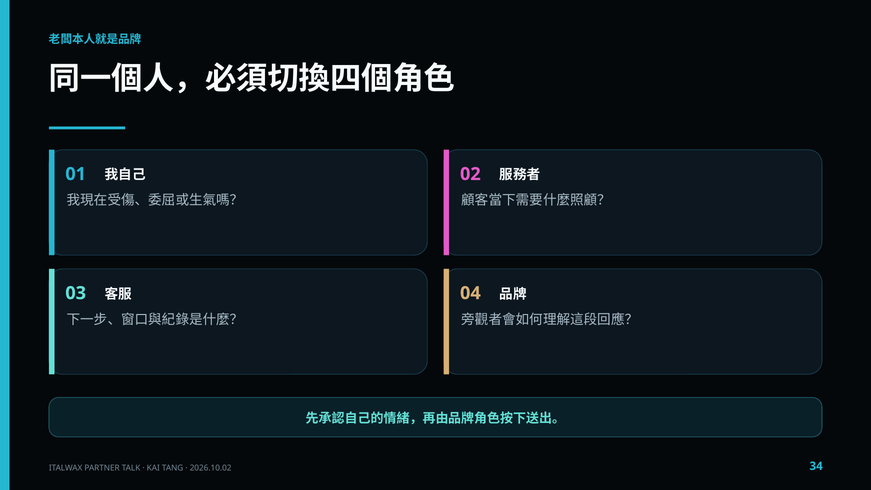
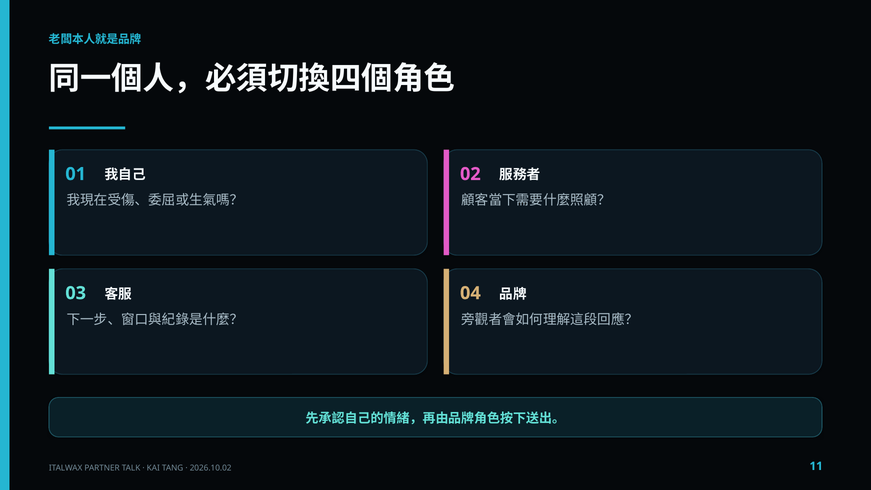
34: 34 -> 11
